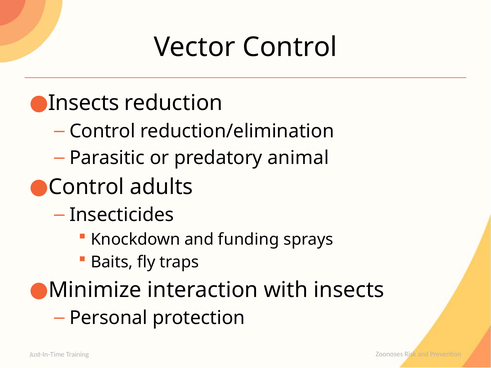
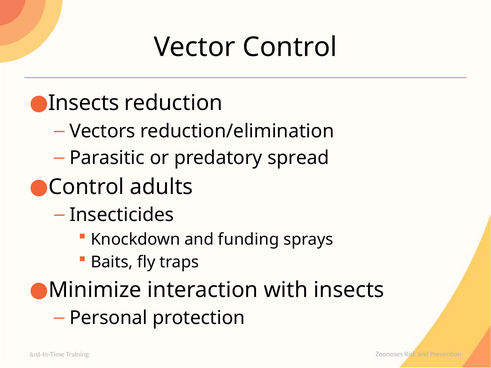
Control at (102, 131): Control -> Vectors
animal: animal -> spread
